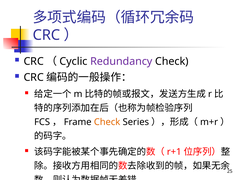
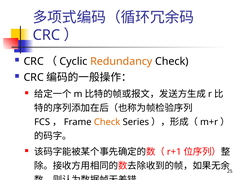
Redundancy colour: purple -> orange
